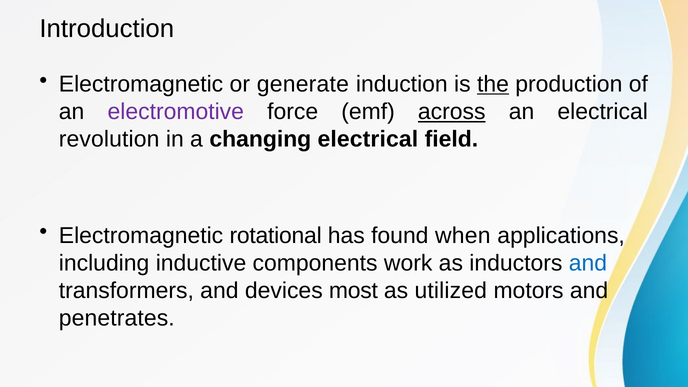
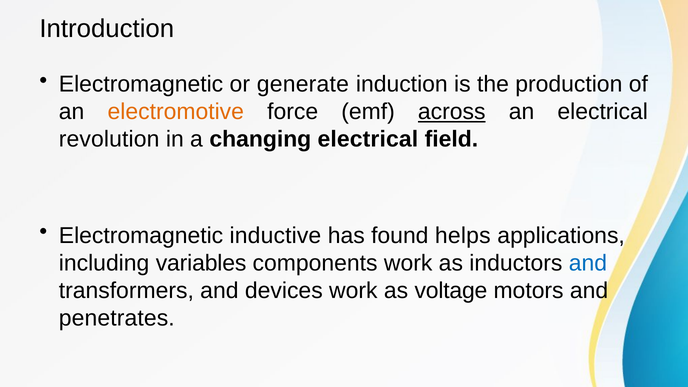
the underline: present -> none
electromotive colour: purple -> orange
rotational: rotational -> inductive
when: when -> helps
inductive: inductive -> variables
devices most: most -> work
utilized: utilized -> voltage
